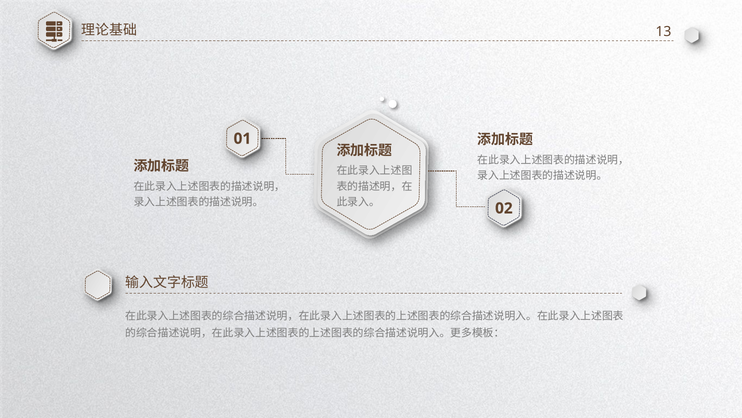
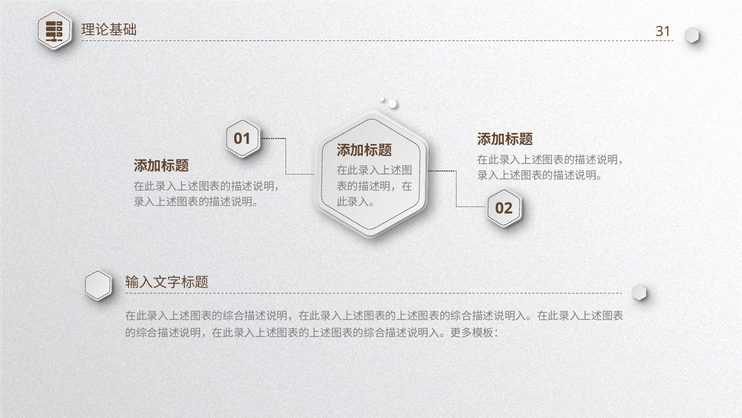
13: 13 -> 31
